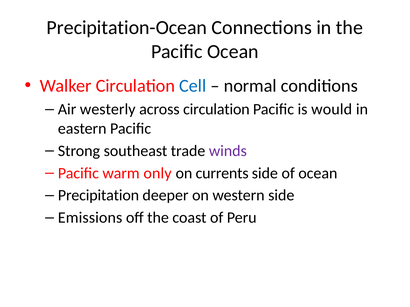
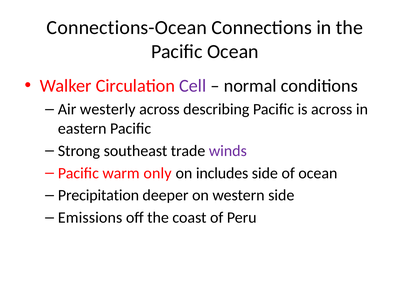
Precipitation-Ocean: Precipitation-Ocean -> Connections-Ocean
Cell colour: blue -> purple
across circulation: circulation -> describing
is would: would -> across
currents: currents -> includes
